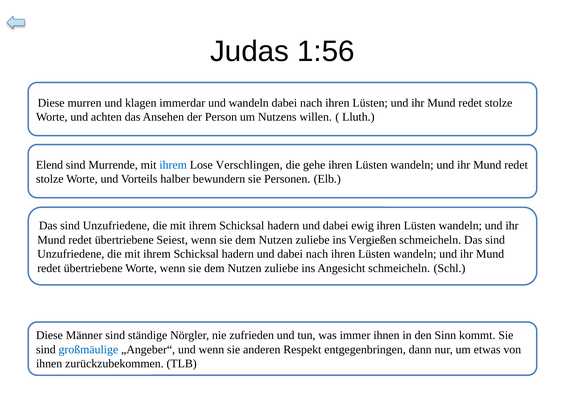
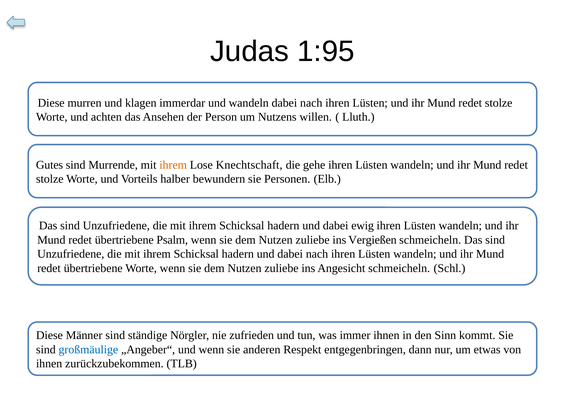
1:56: 1:56 -> 1:95
Elend: Elend -> Gutes
ihrem at (173, 165) colour: blue -> orange
Verschlingen: Verschlingen -> Knechtschaft
Seiest: Seiest -> Psalm
